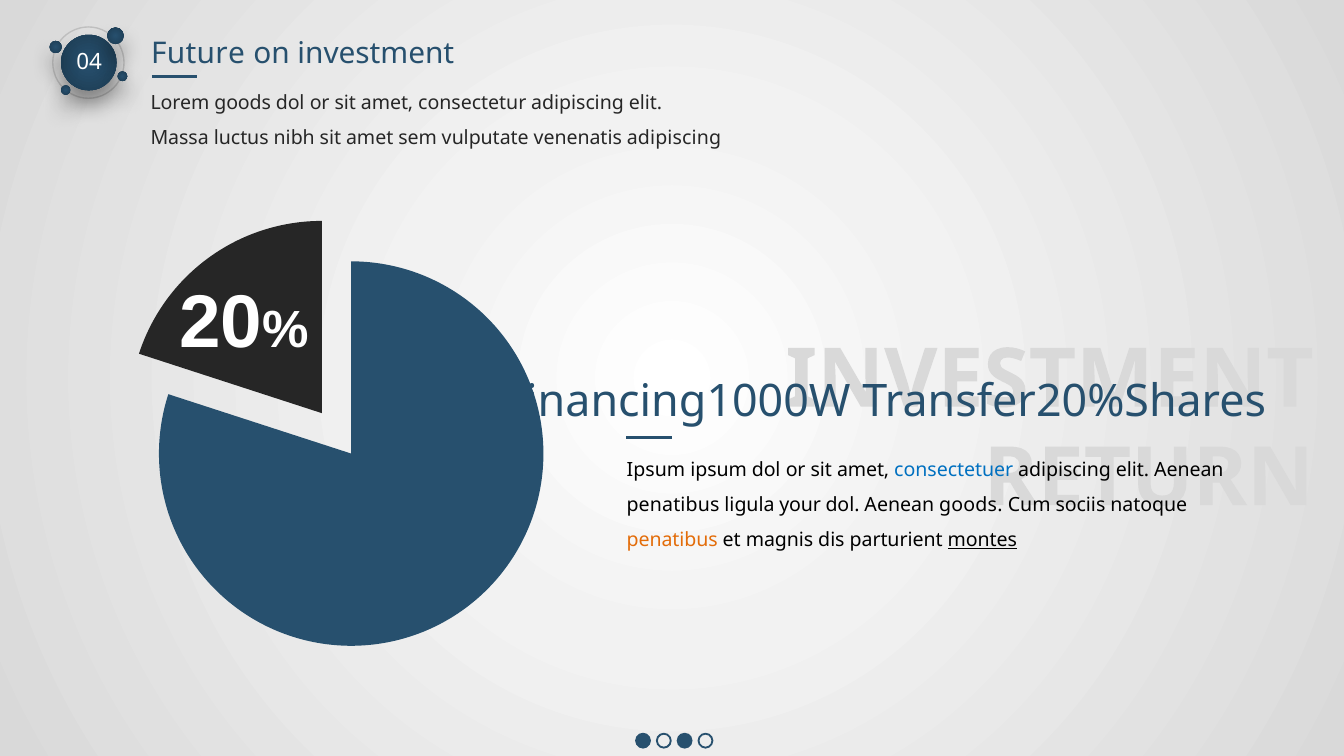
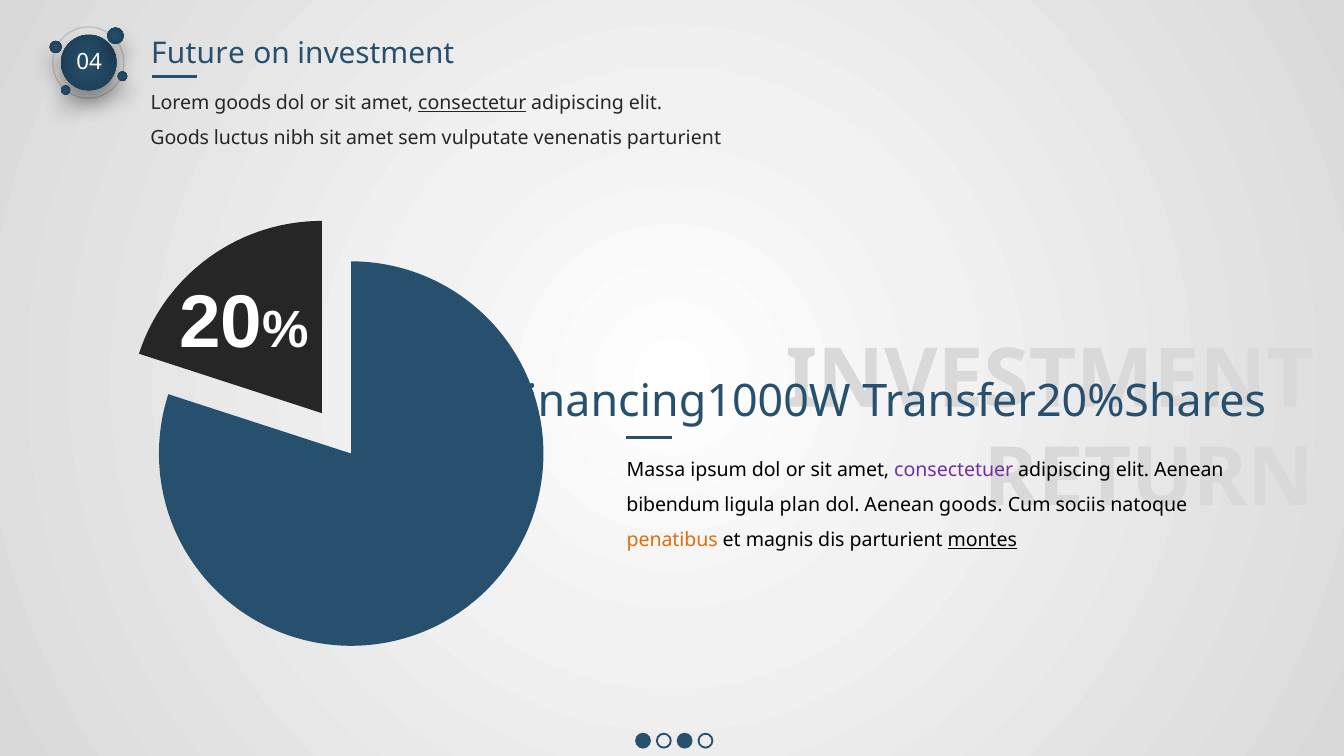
consectetur underline: none -> present
Massa at (180, 138): Massa -> Goods
venenatis adipiscing: adipiscing -> parturient
Ipsum at (656, 470): Ipsum -> Massa
consectetuer colour: blue -> purple
penatibus at (673, 505): penatibus -> bibendum
your: your -> plan
